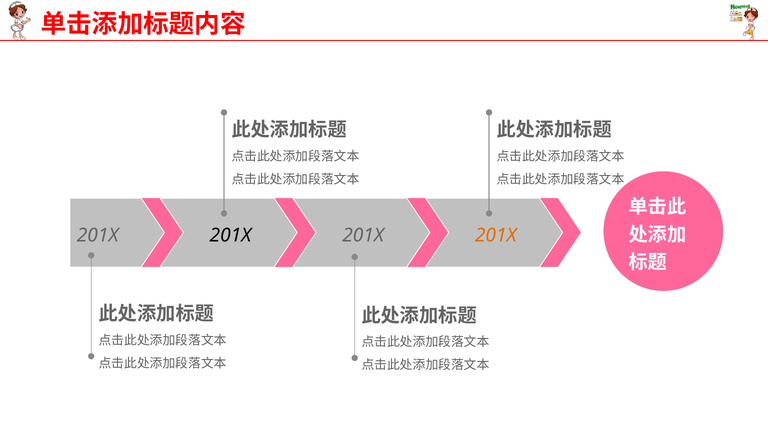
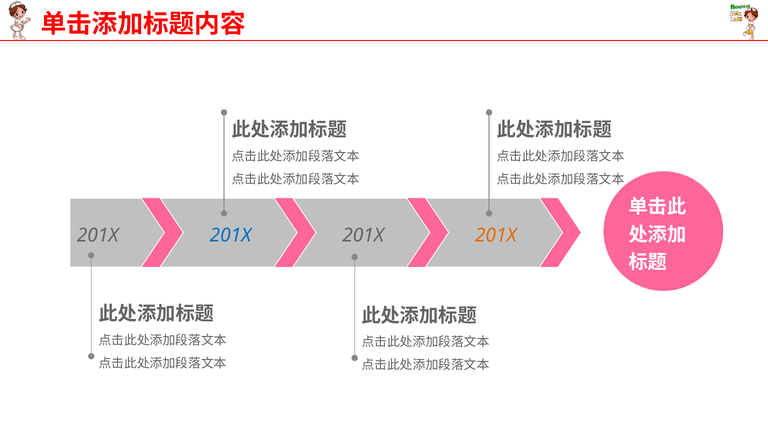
201X at (230, 236) colour: black -> blue
